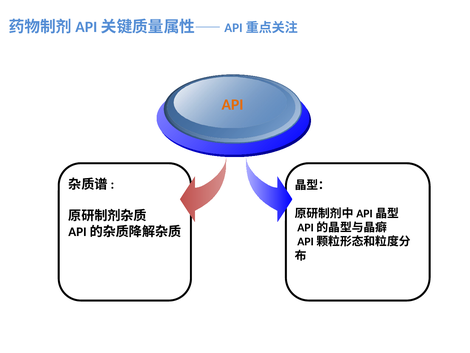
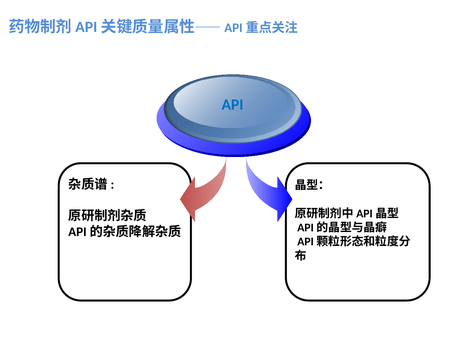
API colour: orange -> blue
